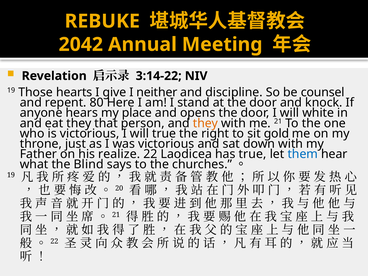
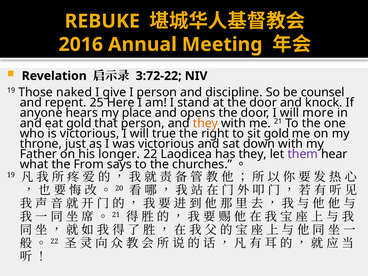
2042: 2042 -> 2016
3:14-22: 3:14-22 -> 3:72-22
hearts: hearts -> naked
I neither: neither -> person
80: 80 -> 25
white: white -> more
eat they: they -> gold
realize: realize -> longer
has true: true -> they
them colour: blue -> purple
Blind: Blind -> From
